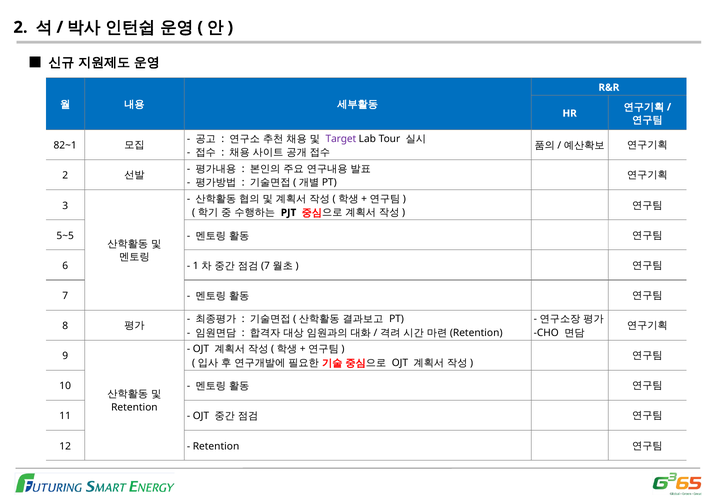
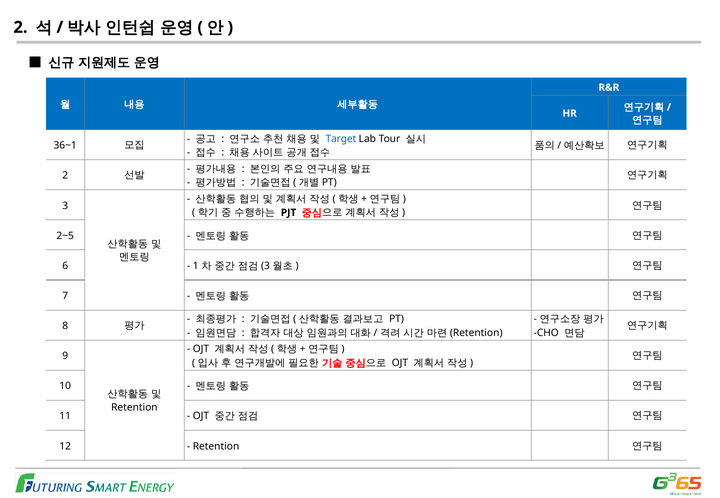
Target colour: purple -> blue
82~1: 82~1 -> 36~1
5~5: 5~5 -> 2~5
7 at (265, 266): 7 -> 3
